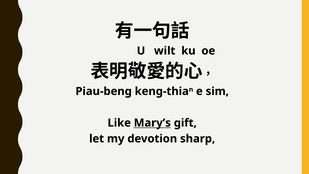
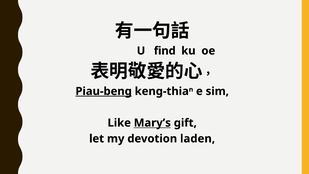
wilt: wilt -> find
Piau-beng underline: none -> present
sharp: sharp -> laden
